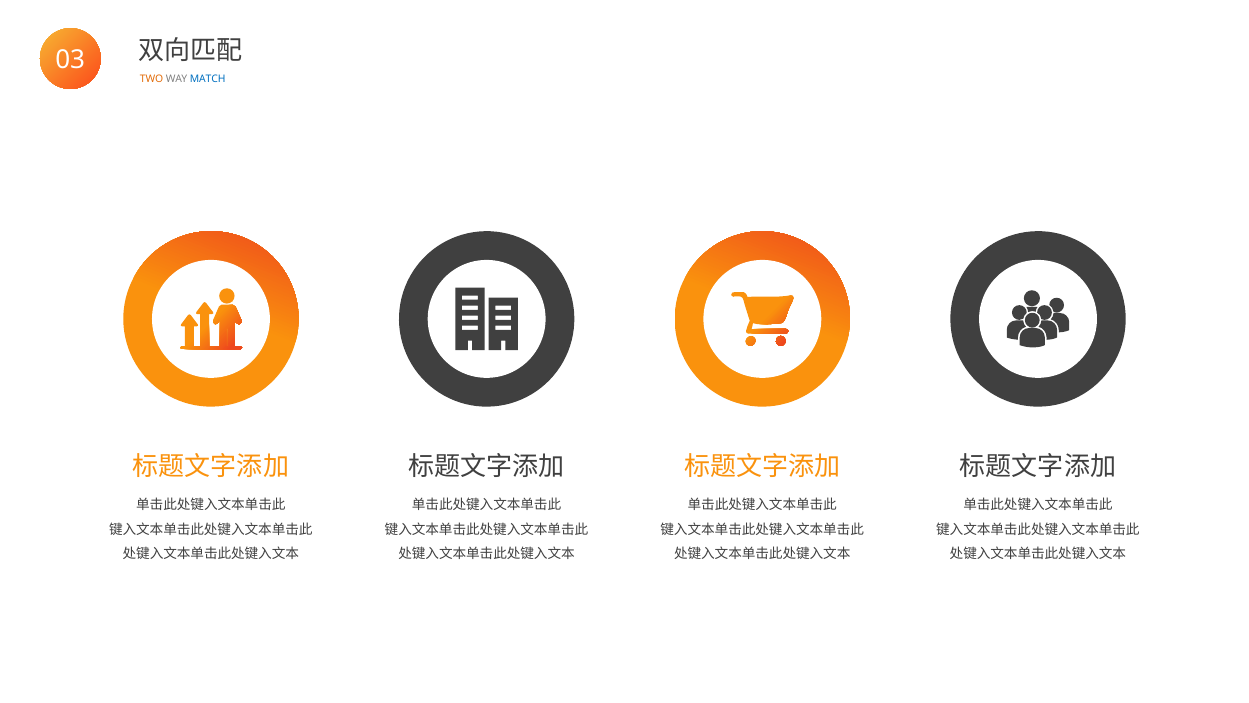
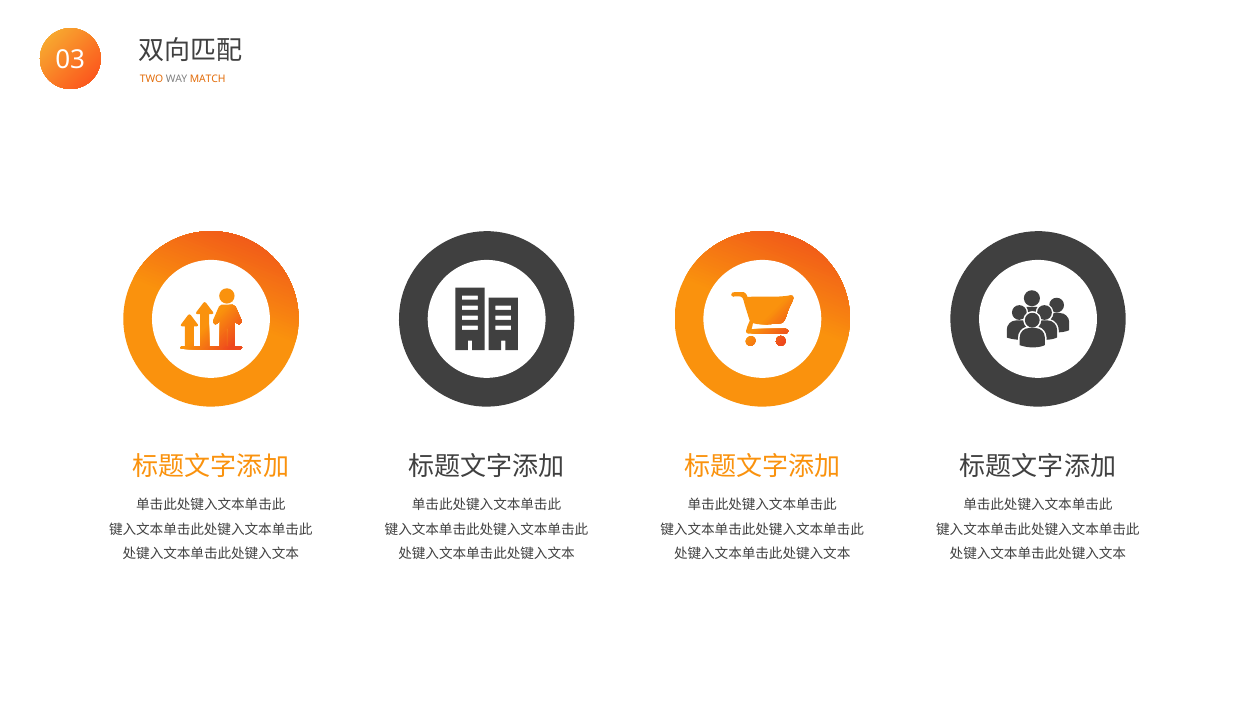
MATCH colour: blue -> orange
